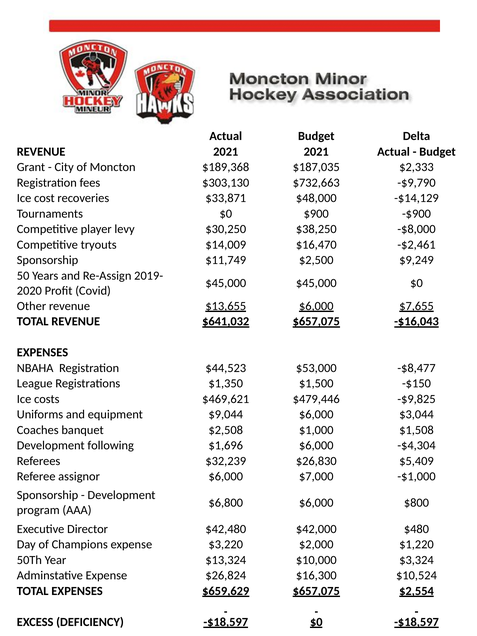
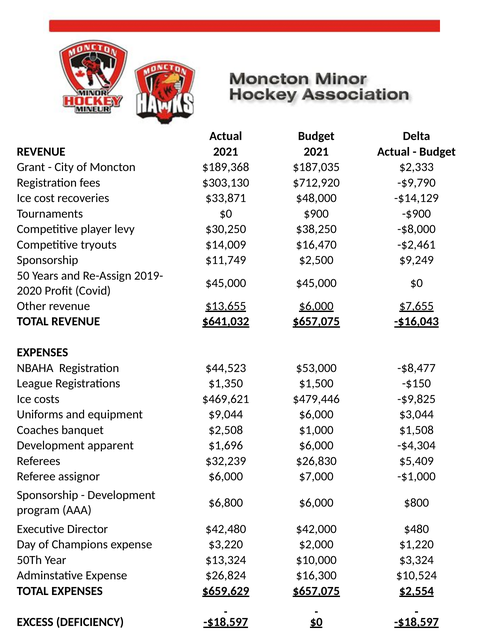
$732,663: $732,663 -> $712,920
following: following -> apparent
